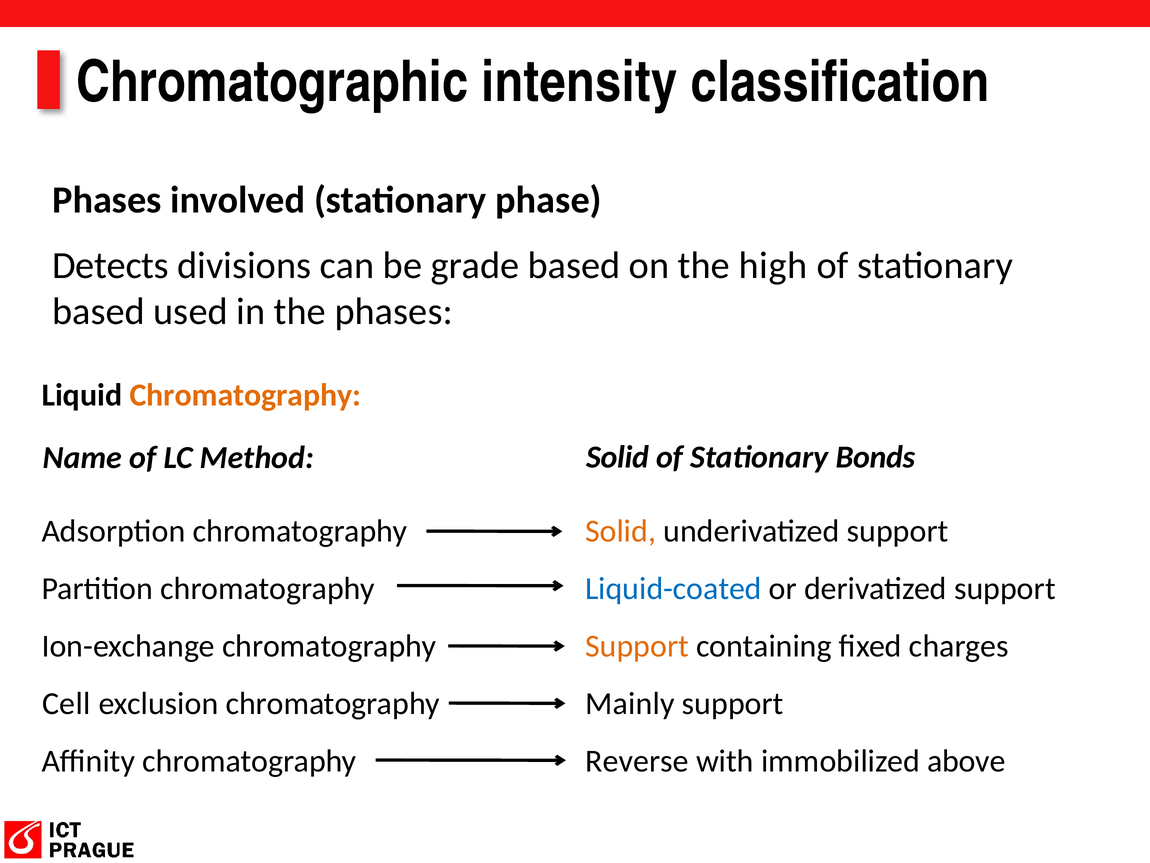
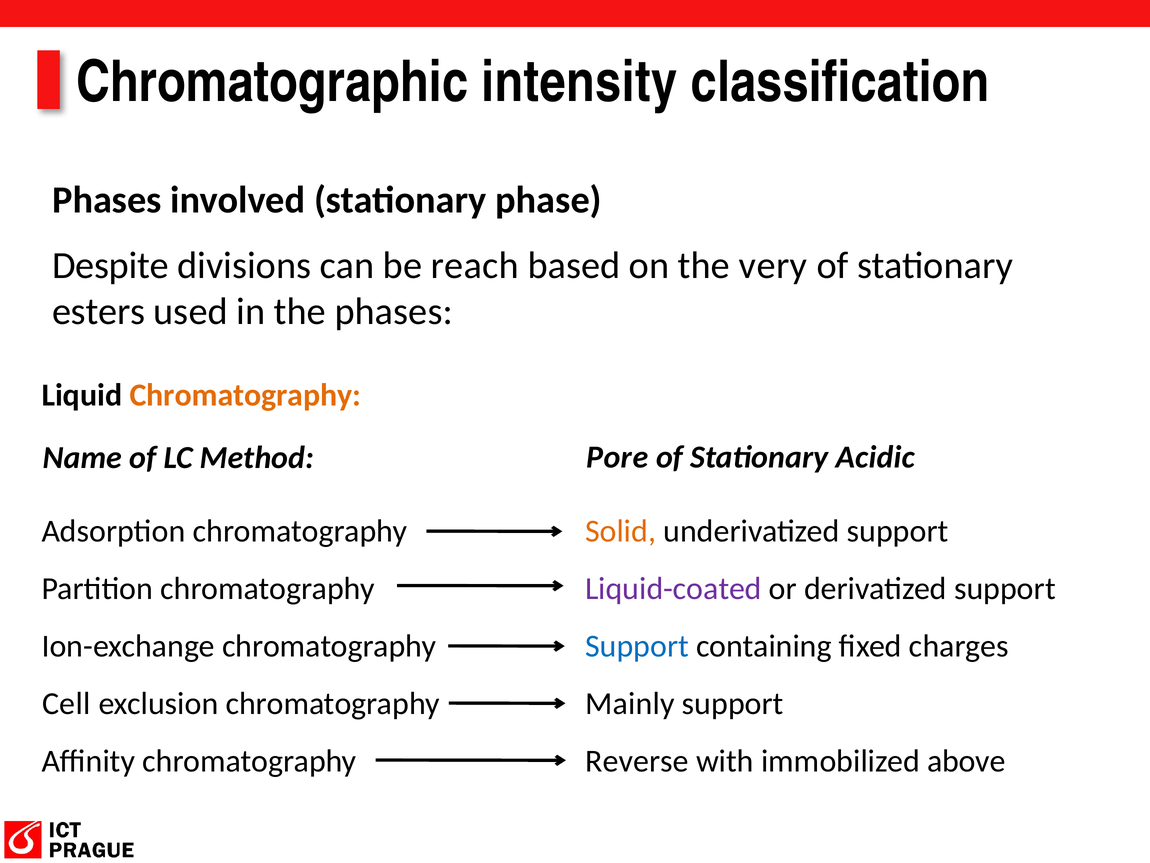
Detects: Detects -> Despite
grade: grade -> reach
high: high -> very
based at (99, 311): based -> esters
Method Solid: Solid -> Pore
Bonds: Bonds -> Acidic
Liquid-coated colour: blue -> purple
Support at (637, 646) colour: orange -> blue
